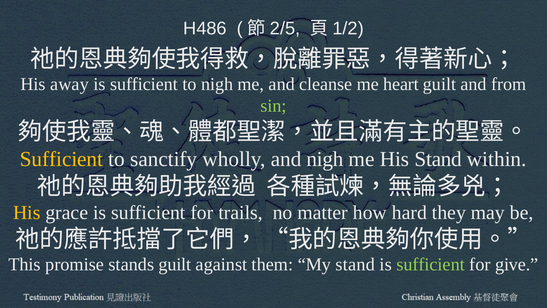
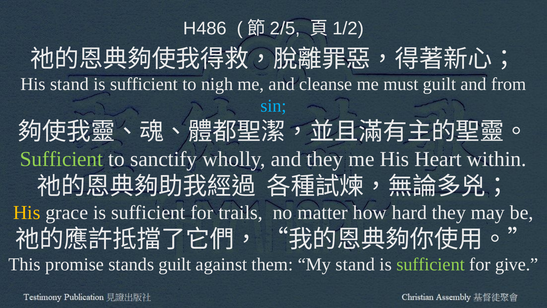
His away: away -> stand
heart: heart -> must
sin colour: light green -> light blue
Sufficient at (61, 159) colour: yellow -> light green
and nigh: nigh -> they
His Stand: Stand -> Heart
